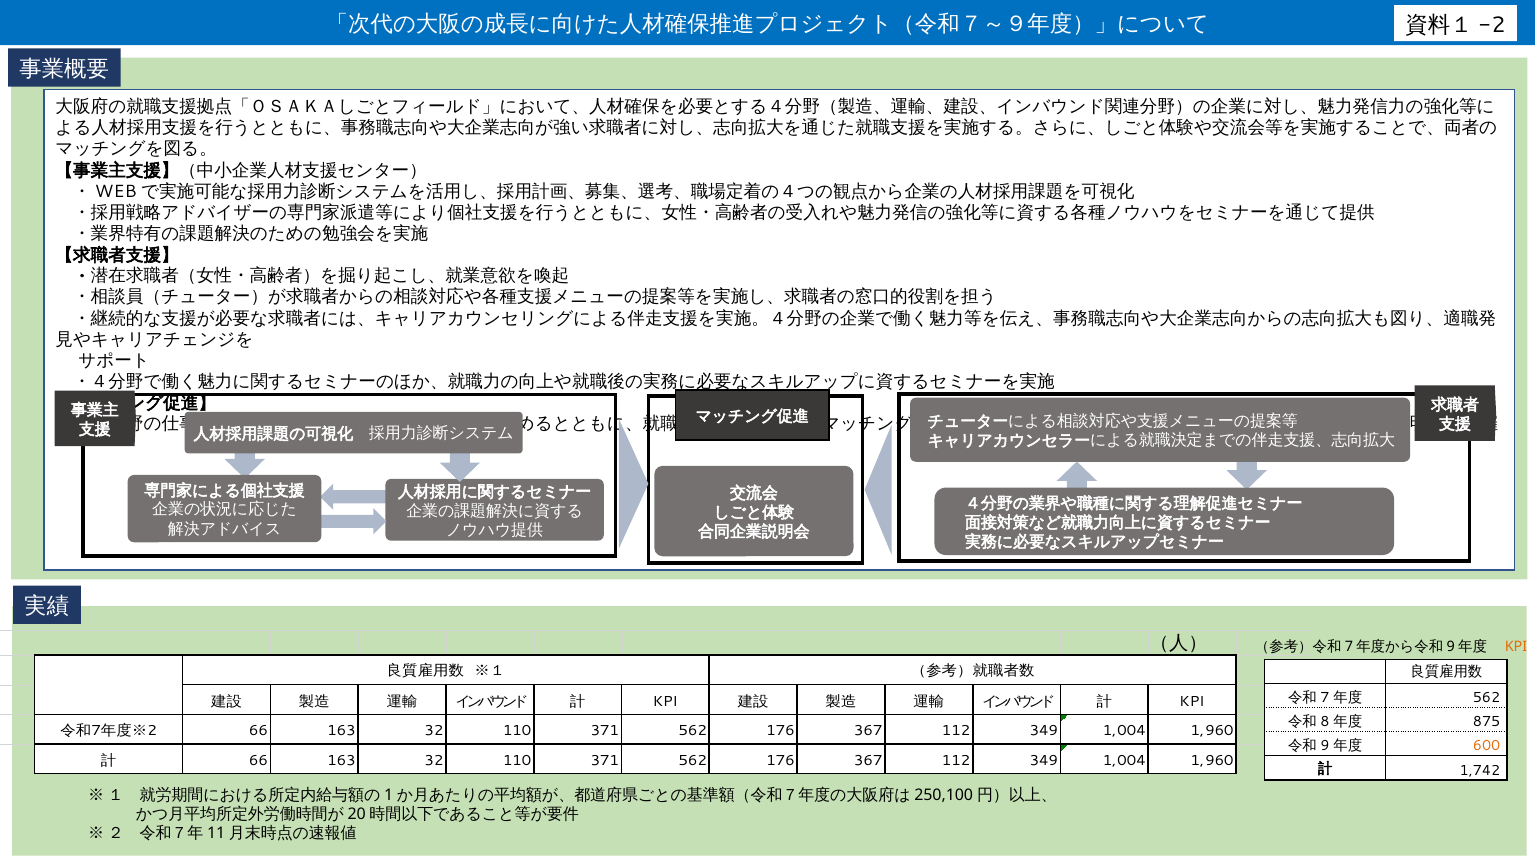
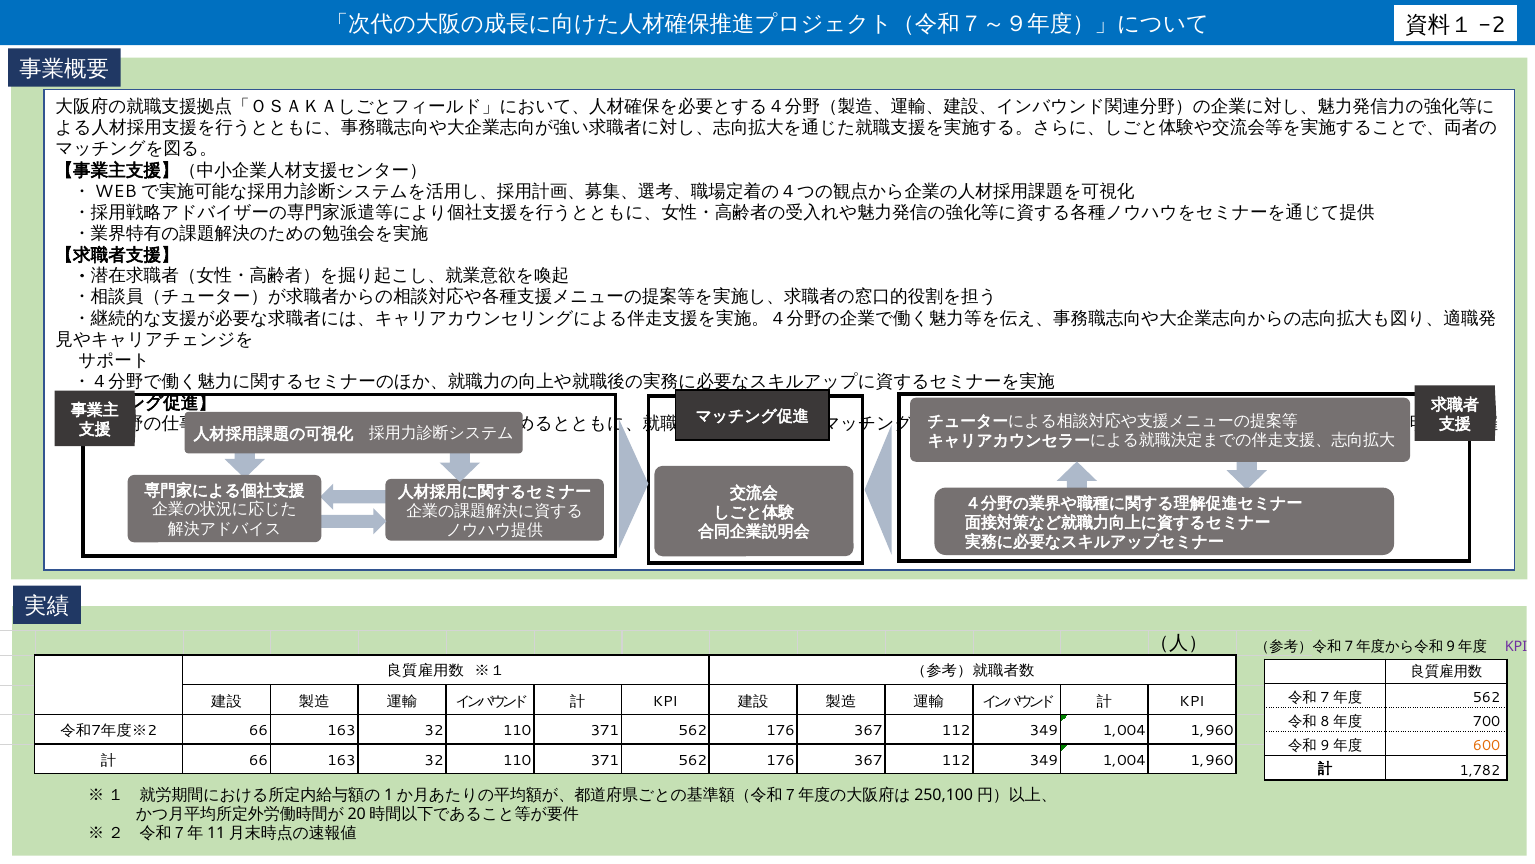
KPI at (1516, 647) colour: orange -> purple
875: 875 -> 700
1,742: 1,742 -> 1,782
